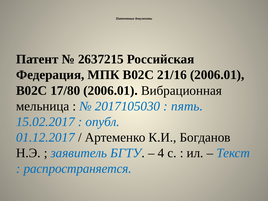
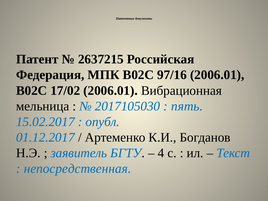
21/16: 21/16 -> 97/16
17/80: 17/80 -> 17/02
распространяется: распространяется -> непосредственная
